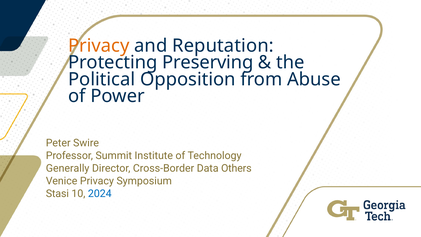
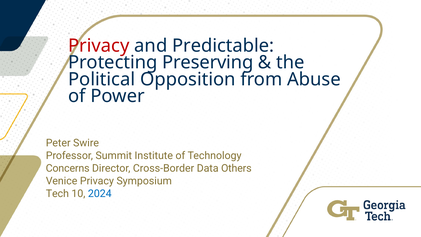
Privacy at (99, 46) colour: orange -> red
Reputation: Reputation -> Predictable
Generally: Generally -> Concerns
Stasi: Stasi -> Tech
